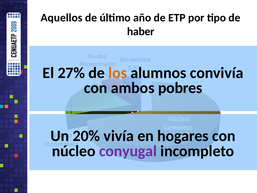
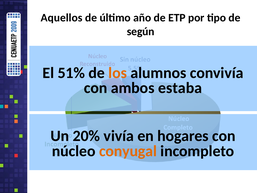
haber: haber -> según
27%: 27% -> 51%
pobres: pobres -> estaba
conyugal colour: purple -> orange
